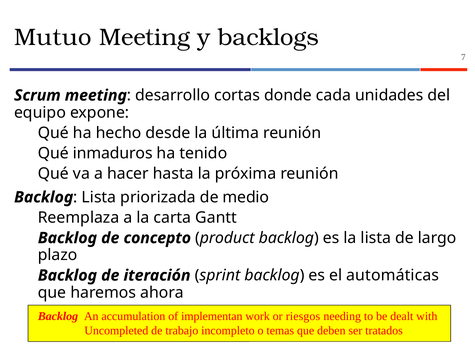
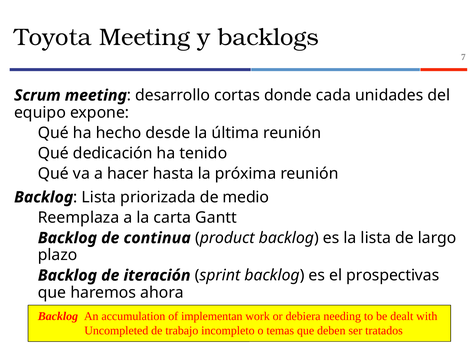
Mutuo: Mutuo -> Toyota
inmaduros: inmaduros -> dedicación
concepto: concepto -> continua
automáticas: automáticas -> prospectivas
riesgos: riesgos -> debiera
